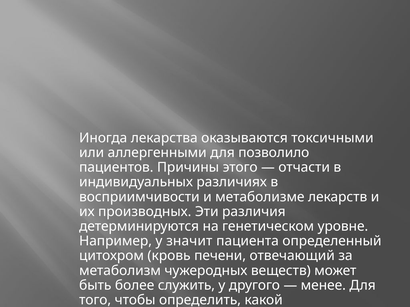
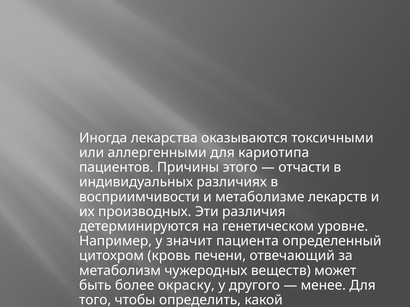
позволило: позволило -> кариотипа
служить: служить -> окраску
